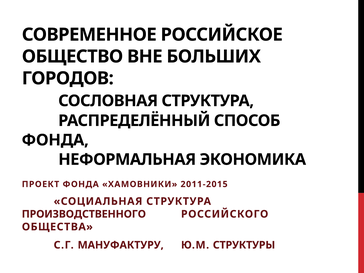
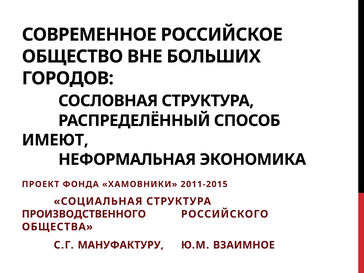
ФОНДА at (55, 140): ФОНДА -> ИМЕЮТ
СТРУКТУРЫ: СТРУКТУРЫ -> ВЗАИМНОЕ
